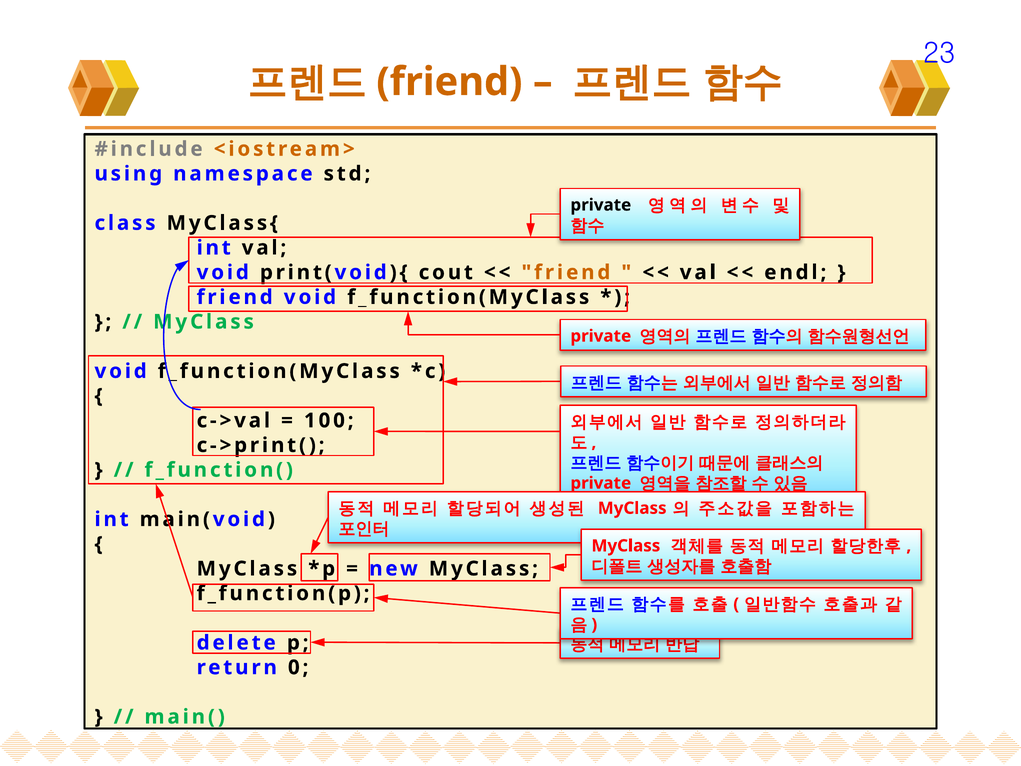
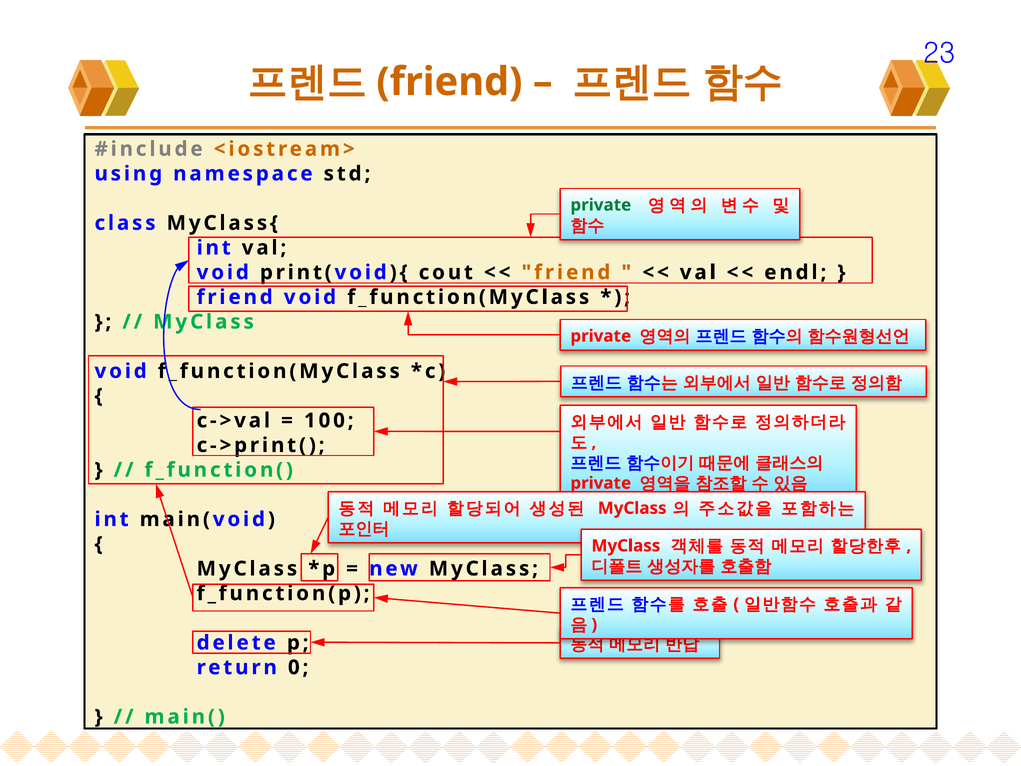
private at (601, 205) colour: black -> green
